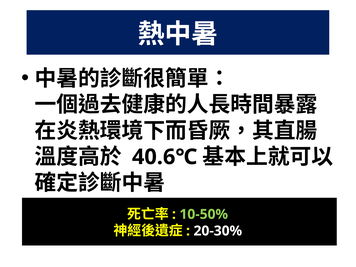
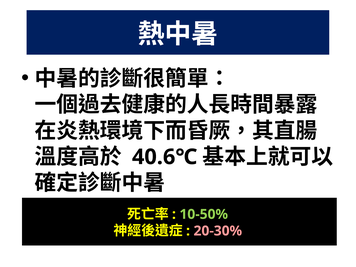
20-30% colour: white -> pink
